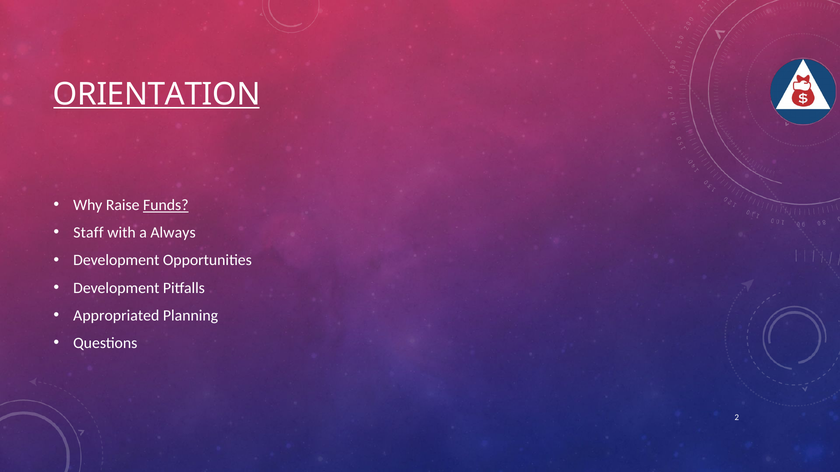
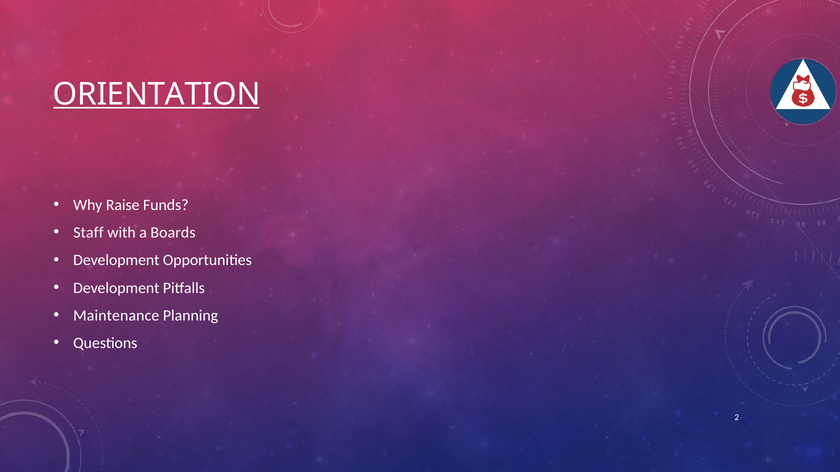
Funds underline: present -> none
Always: Always -> Boards
Appropriated: Appropriated -> Maintenance
